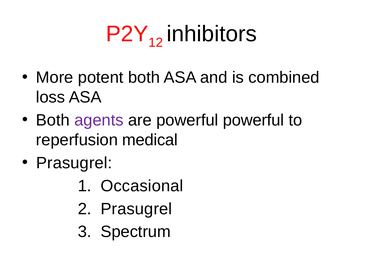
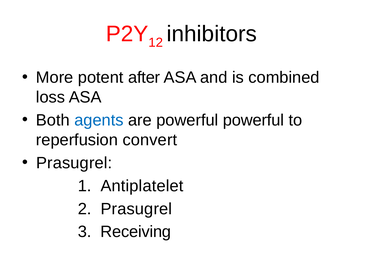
potent both: both -> after
agents colour: purple -> blue
medical: medical -> convert
Occasional: Occasional -> Antiplatelet
Spectrum: Spectrum -> Receiving
